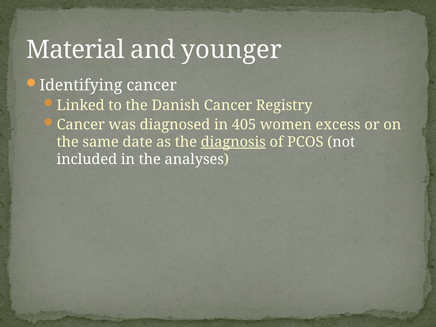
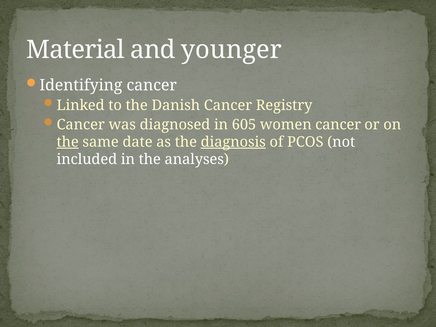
405: 405 -> 605
women excess: excess -> cancer
the at (68, 142) underline: none -> present
